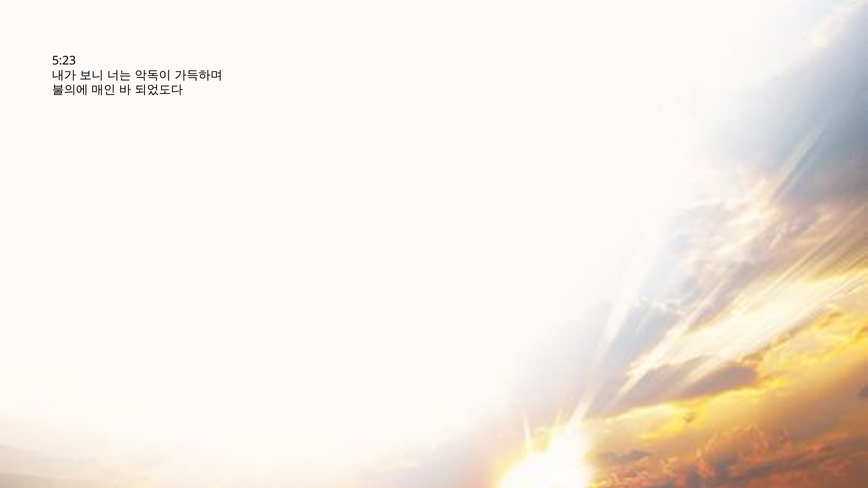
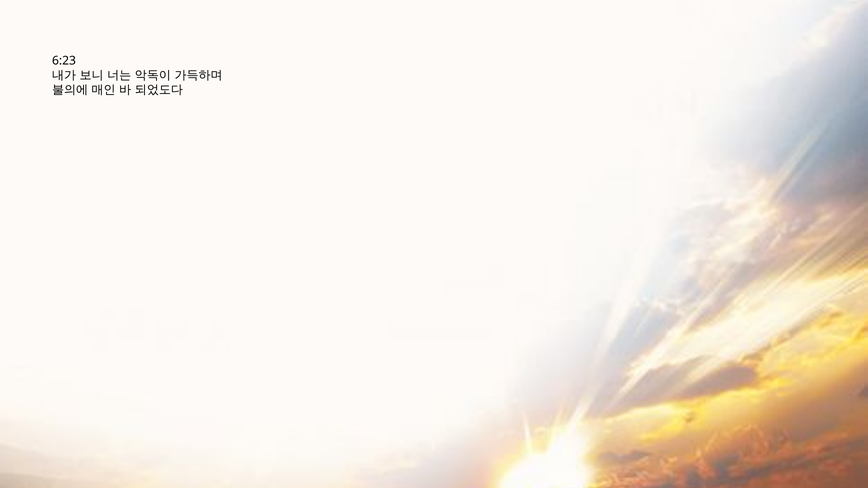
5:23: 5:23 -> 6:23
